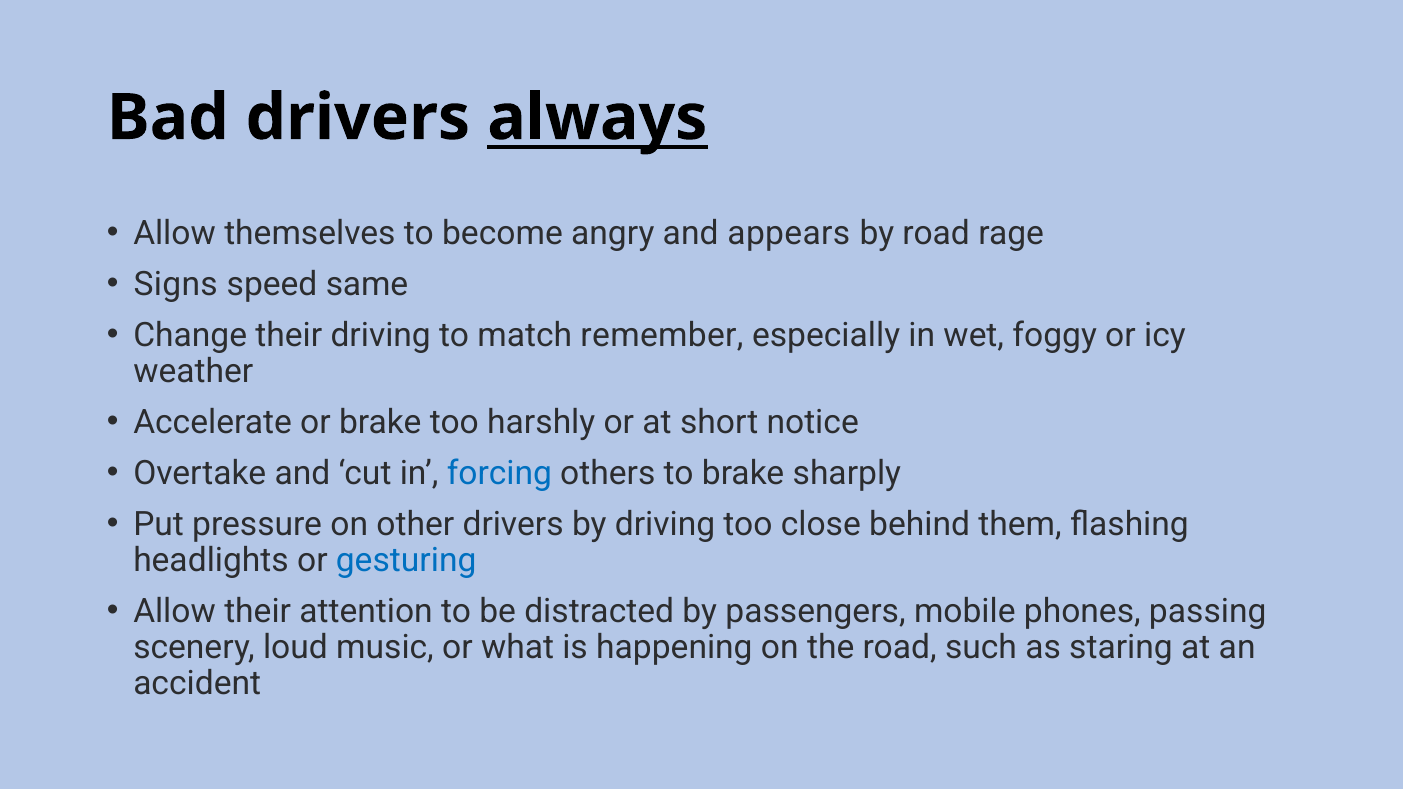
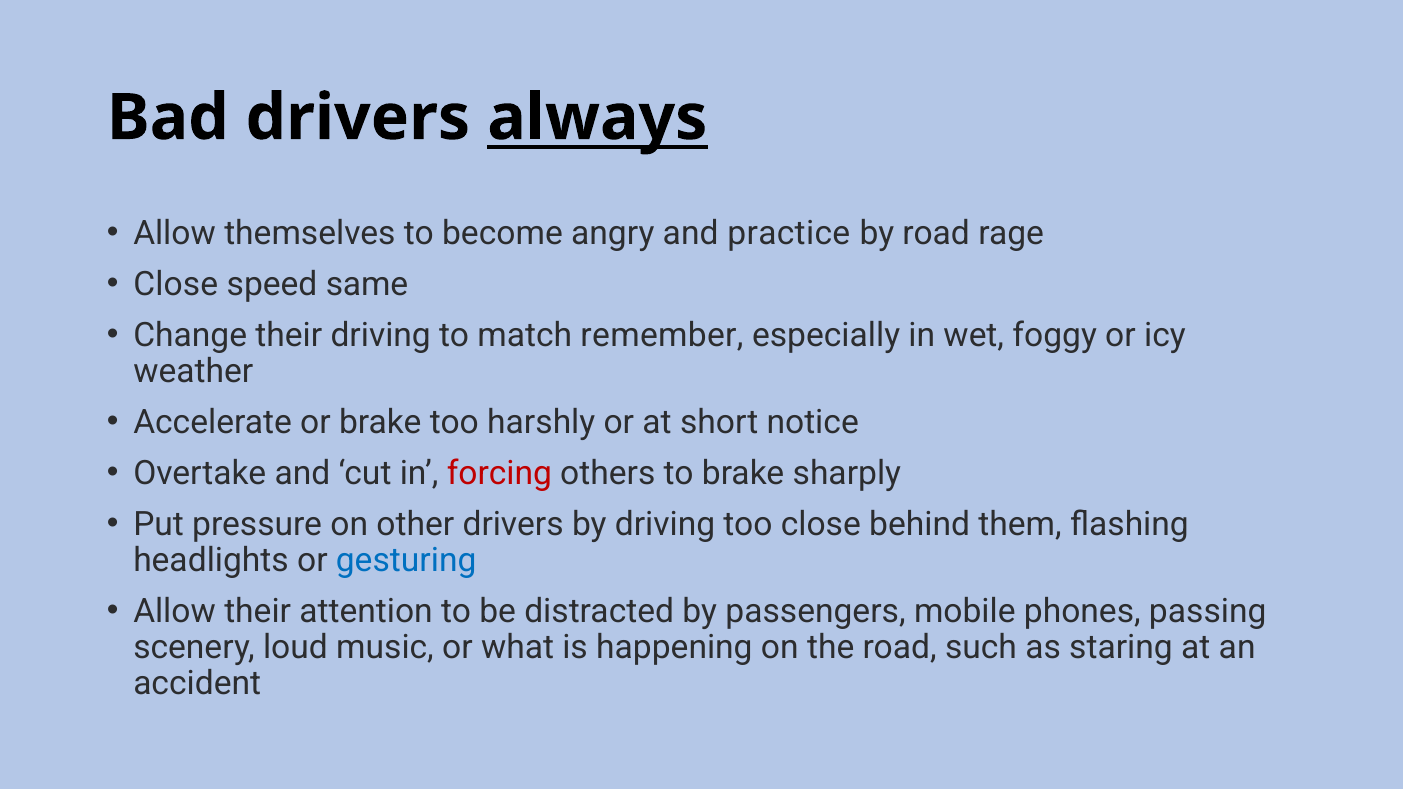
appears: appears -> practice
Signs at (176, 284): Signs -> Close
forcing colour: blue -> red
